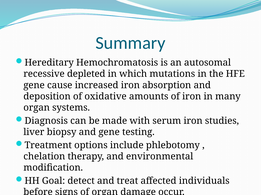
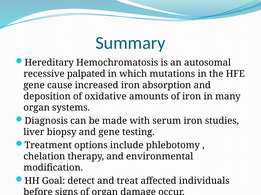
depleted: depleted -> palpated
